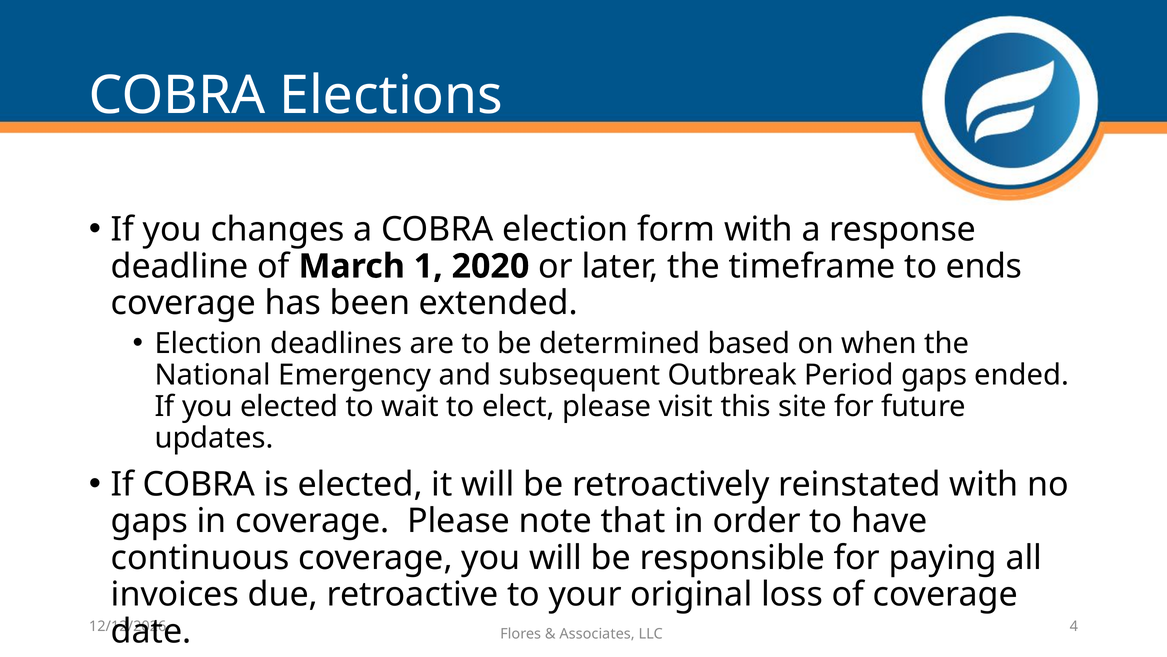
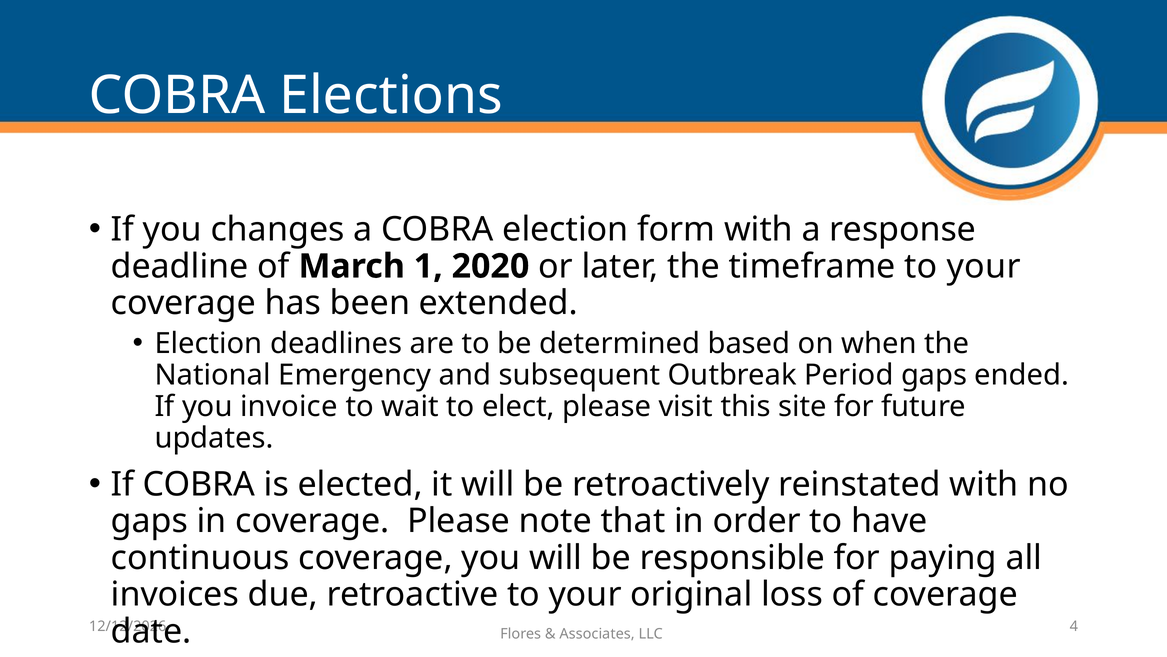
timeframe to ends: ends -> your
you elected: elected -> invoice
